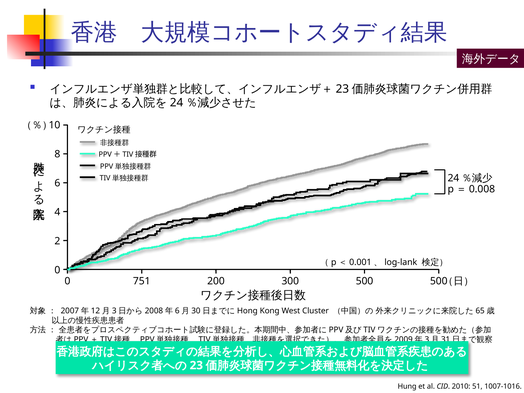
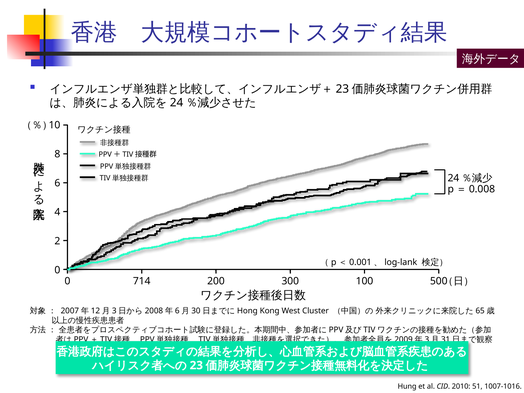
751: 751 -> 714
300 500: 500 -> 100
